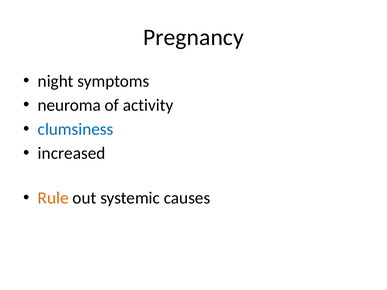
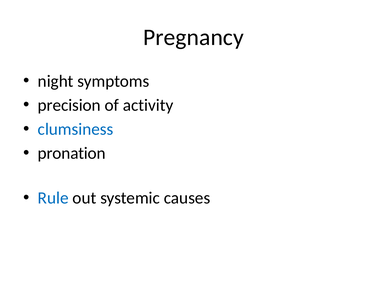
neuroma: neuroma -> precision
increased: increased -> pronation
Rule colour: orange -> blue
